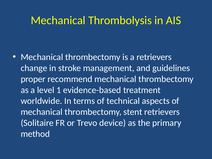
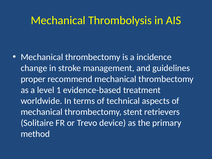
a retrievers: retrievers -> incidence
